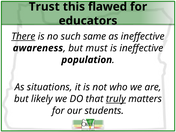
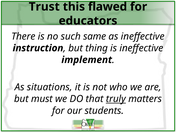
There underline: present -> none
awareness: awareness -> instruction
must: must -> thing
population: population -> implement
likely: likely -> must
